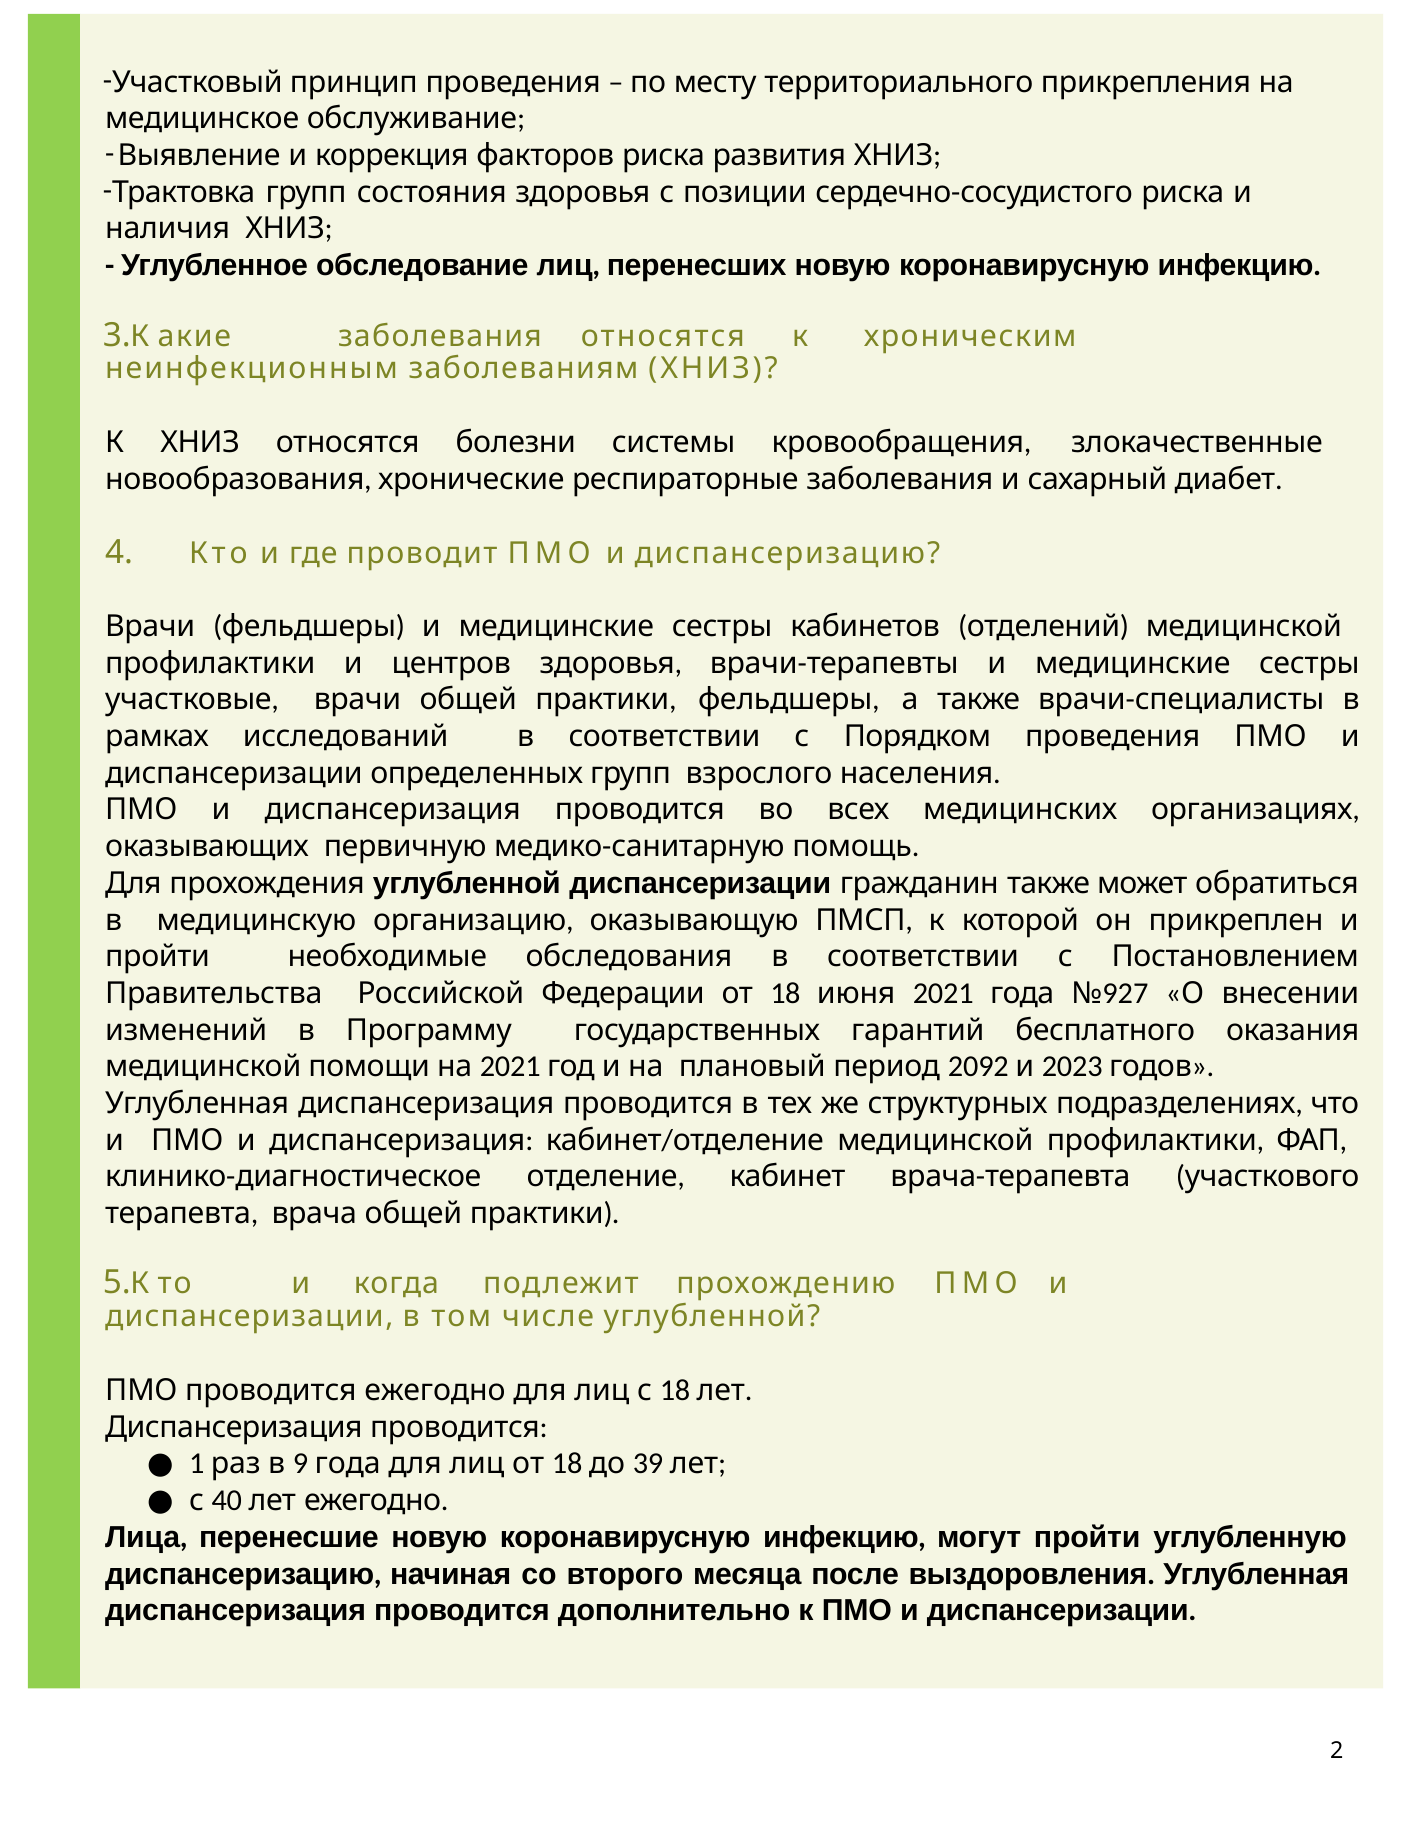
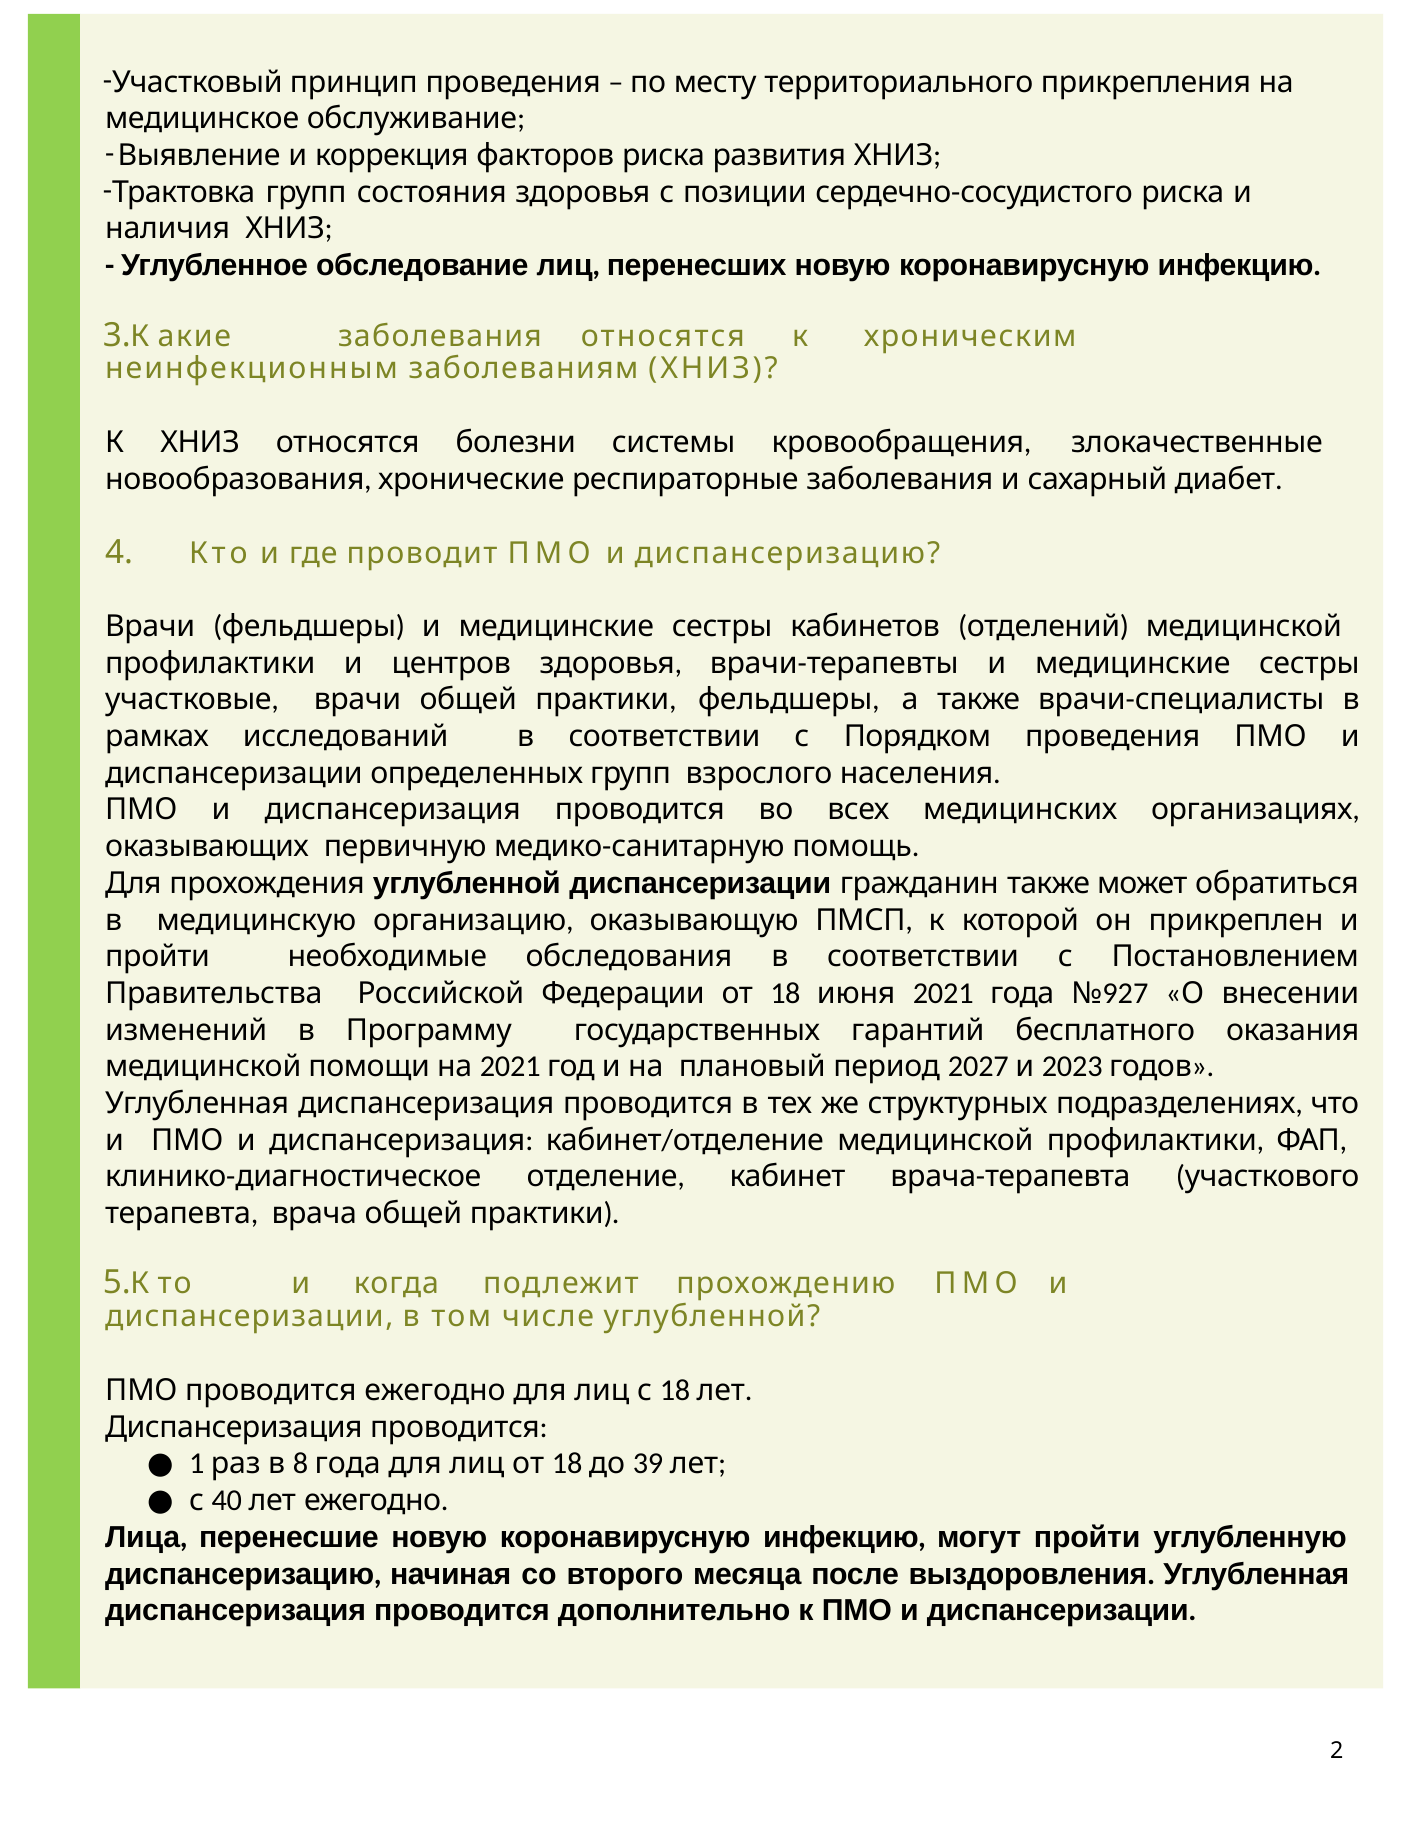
2092: 2092 -> 2027
9: 9 -> 8
